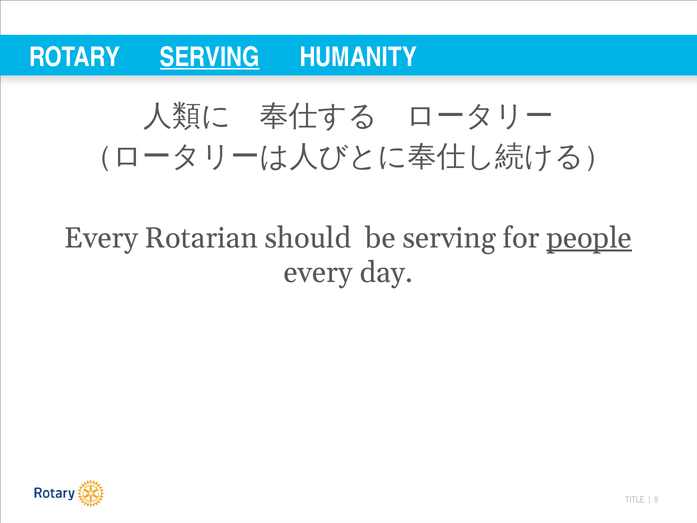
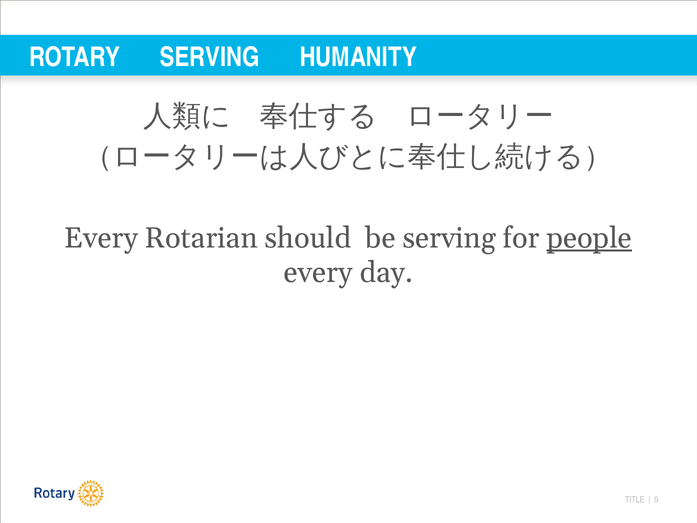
SERVING at (210, 57) underline: present -> none
